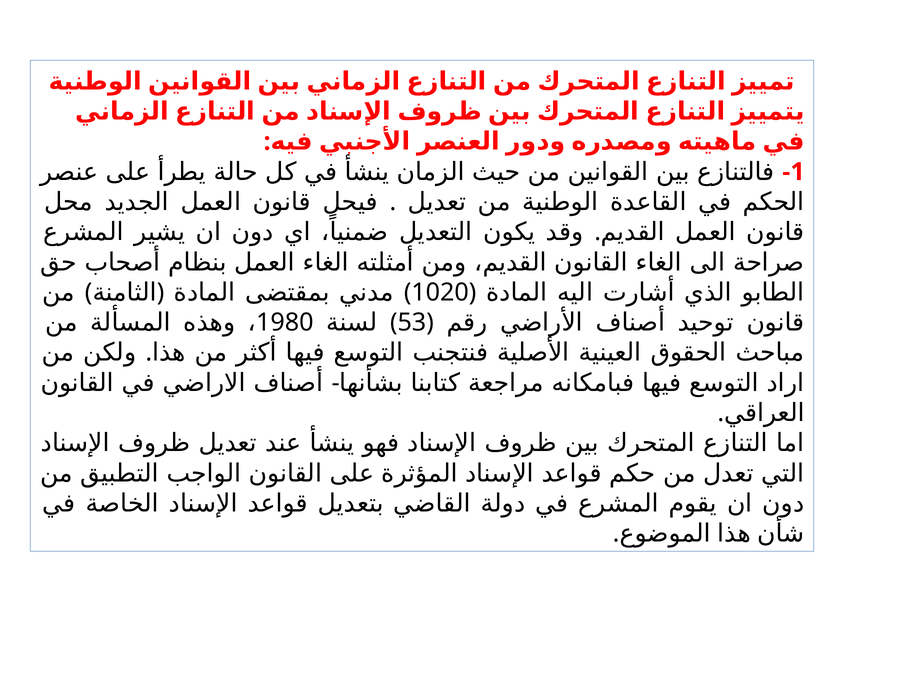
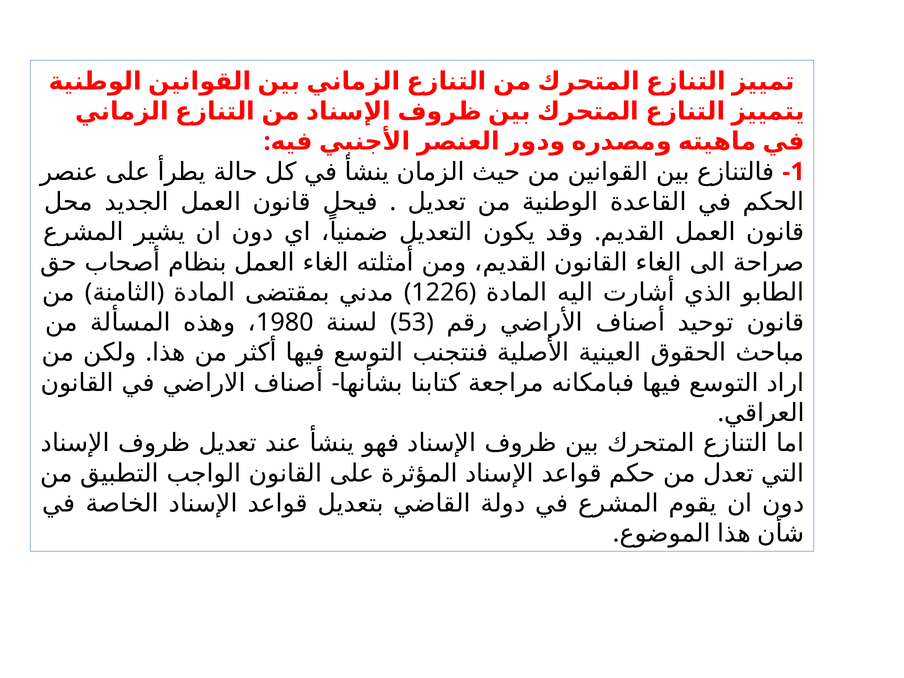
1020: 1020 -> 1226
